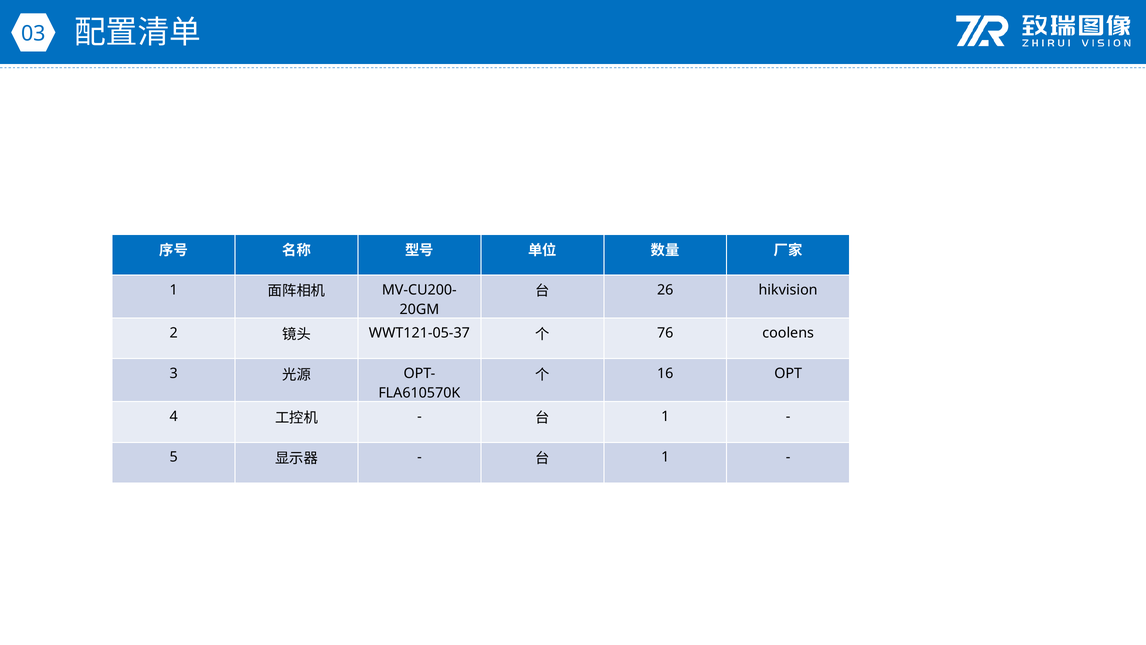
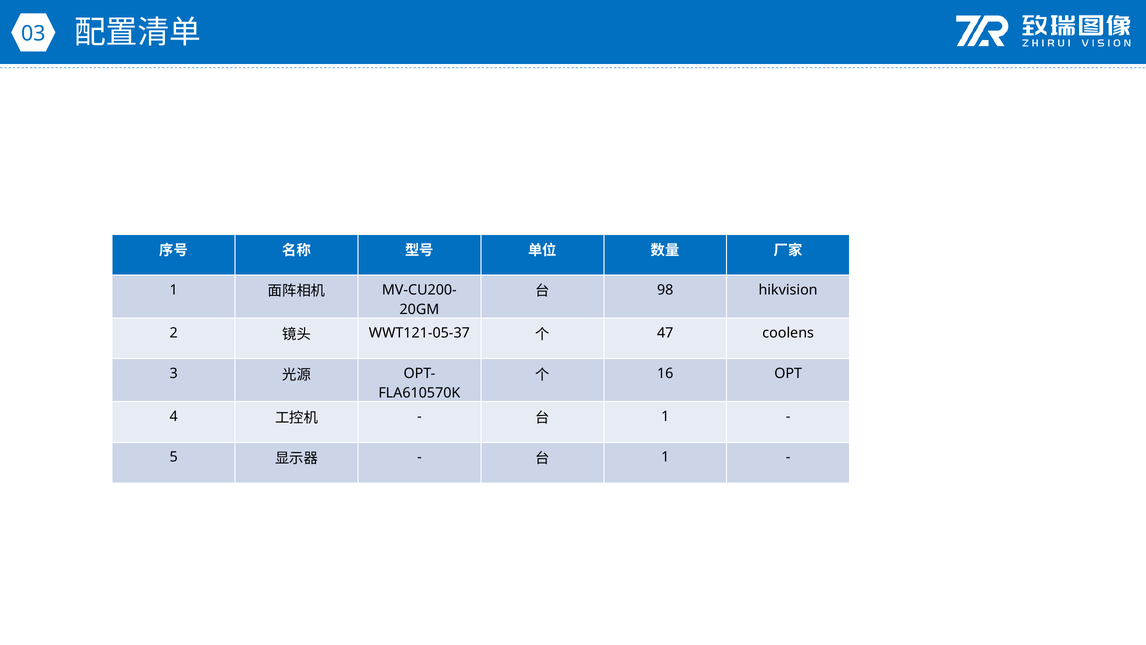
26: 26 -> 98
76: 76 -> 47
